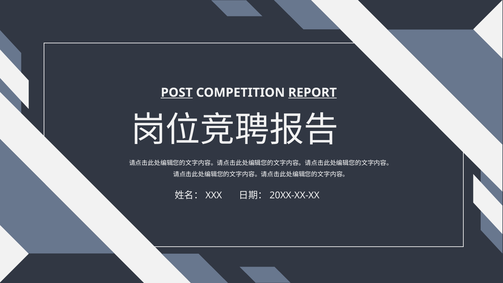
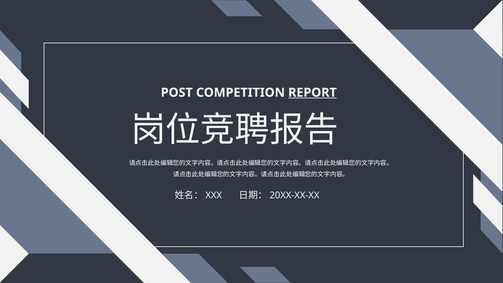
POST underline: present -> none
